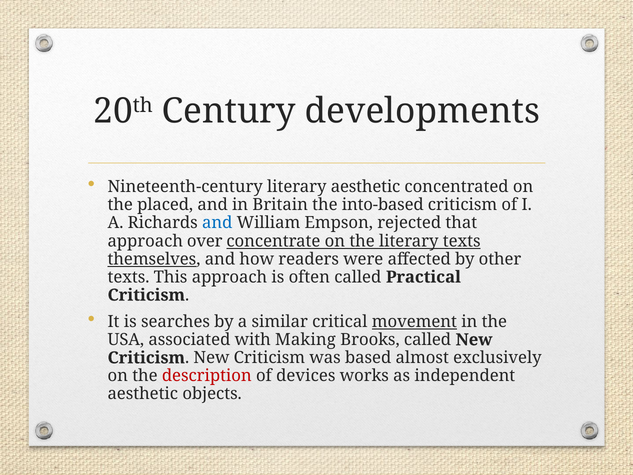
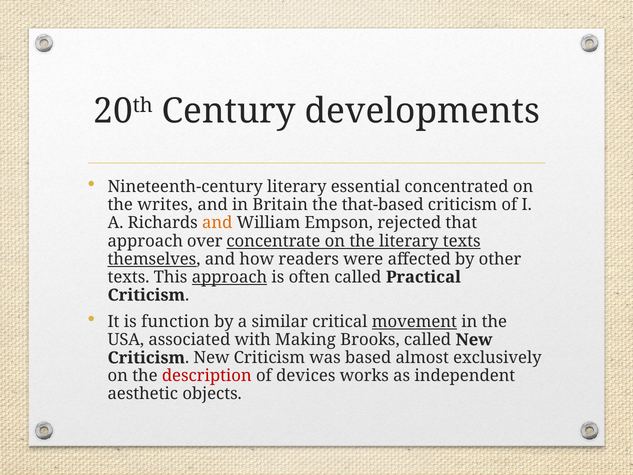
literary aesthetic: aesthetic -> essential
placed: placed -> writes
into-based: into-based -> that-based
and at (217, 223) colour: blue -> orange
approach at (229, 277) underline: none -> present
searches: searches -> function
